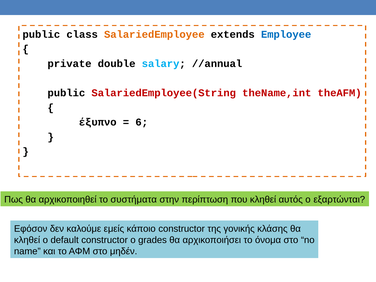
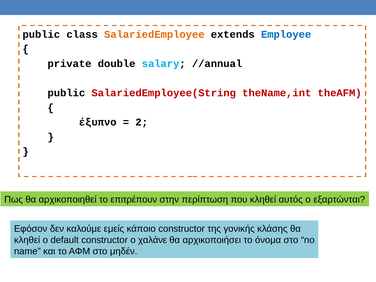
6: 6 -> 2
συστήματα: συστήματα -> επιτρέπουν
grades: grades -> χαλάνε
